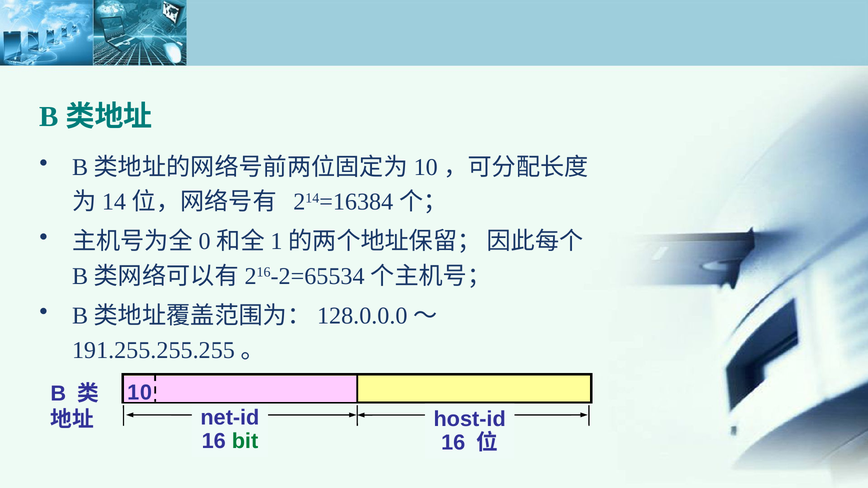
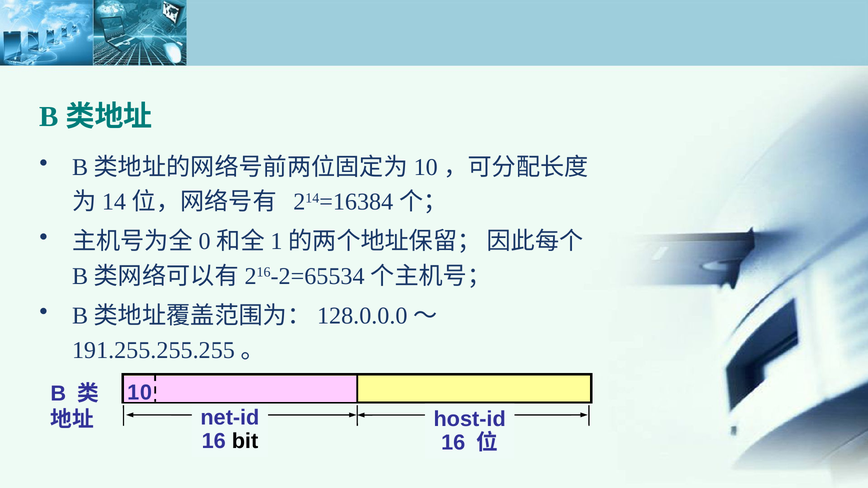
bit colour: green -> black
